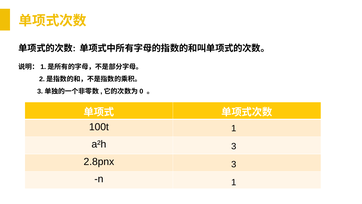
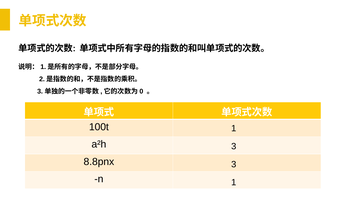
2.8pnx: 2.8pnx -> 8.8pnx
